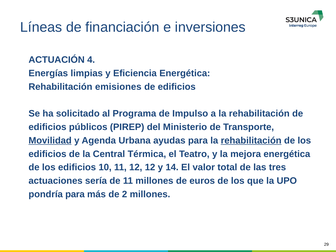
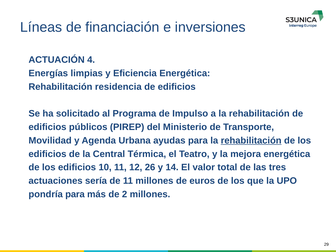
emisiones: emisiones -> residencia
Movilidad underline: present -> none
12 12: 12 -> 26
